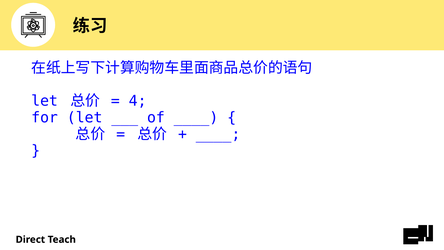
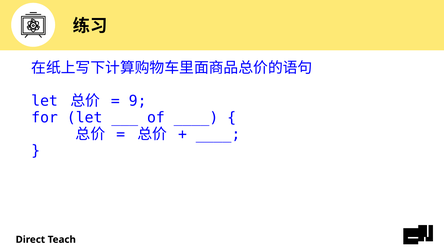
4: 4 -> 9
